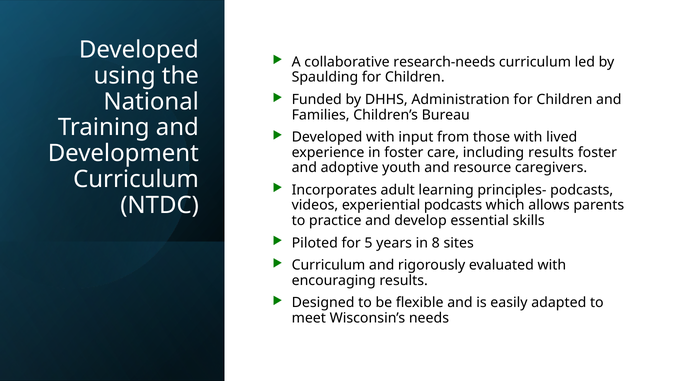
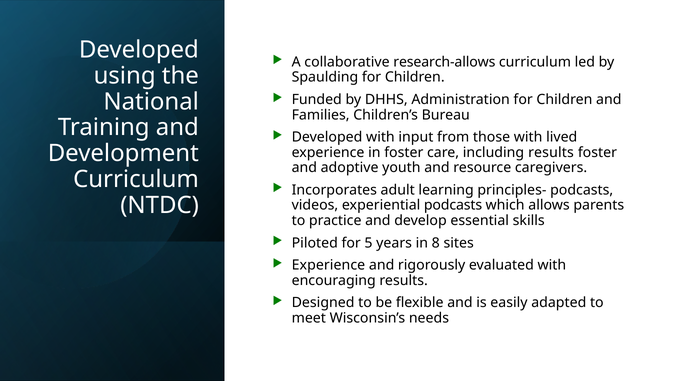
research-needs: research-needs -> research-allows
Curriculum at (329, 265): Curriculum -> Experience
